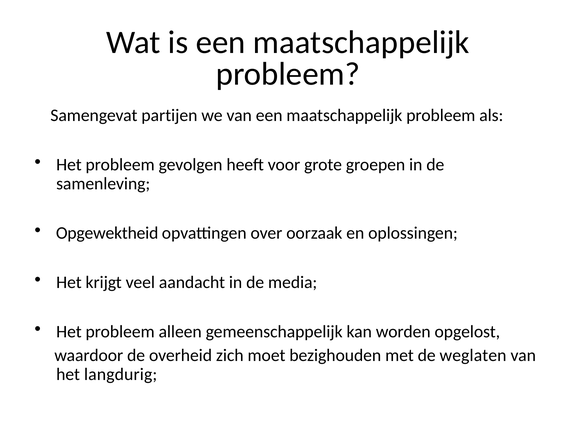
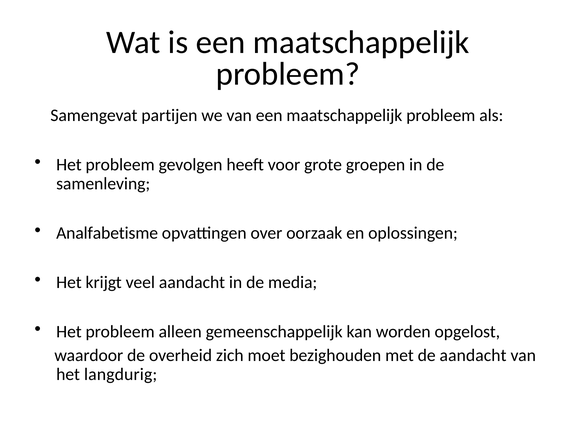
Opgewektheid: Opgewektheid -> Analfabetisme
de weglaten: weglaten -> aandacht
